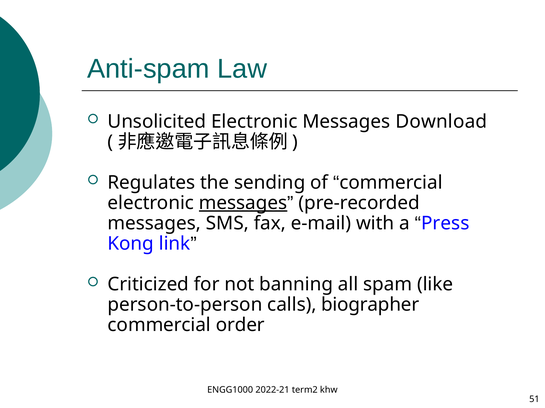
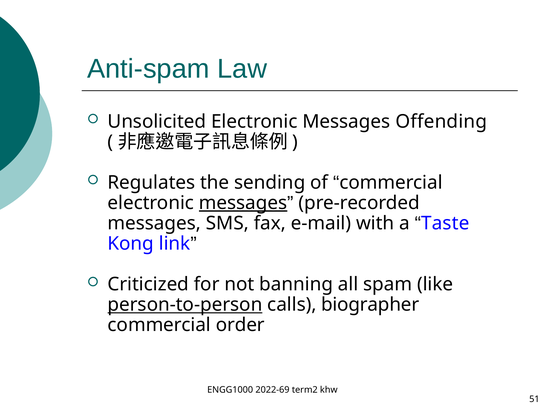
Download: Download -> Offending
Press: Press -> Taste
person-to-person underline: none -> present
2022-21: 2022-21 -> 2022-69
